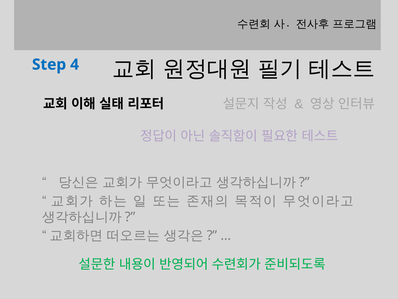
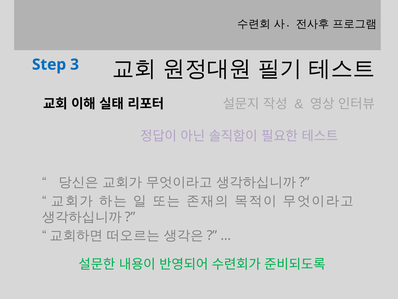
4: 4 -> 3
